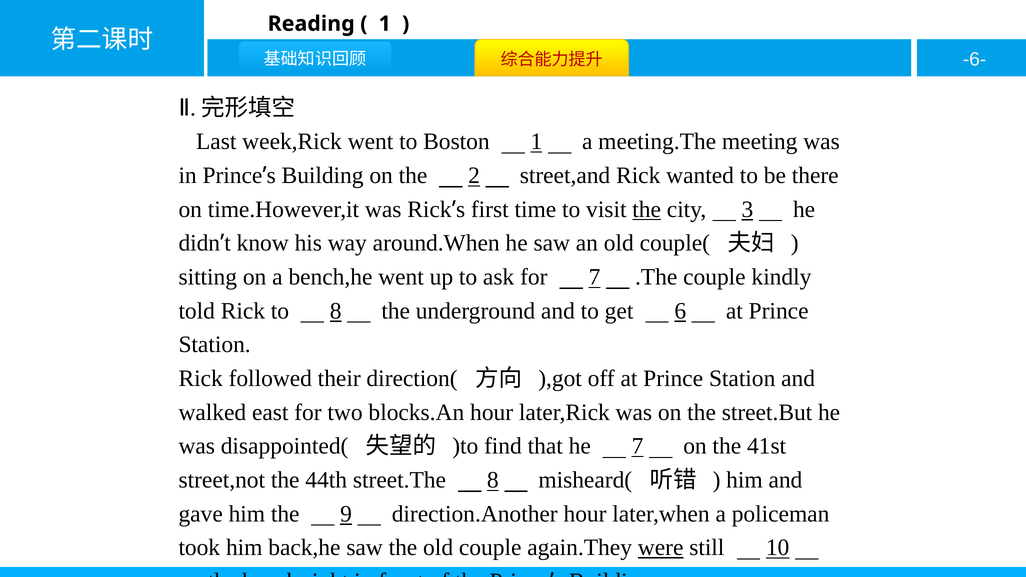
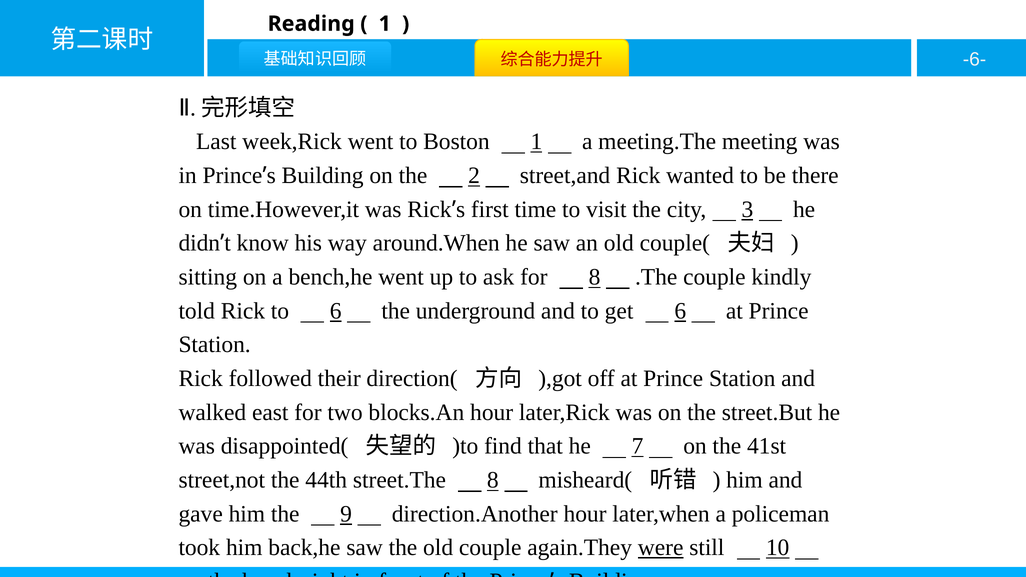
the at (647, 209) underline: present -> none
for 7: 7 -> 8
to 8: 8 -> 6
